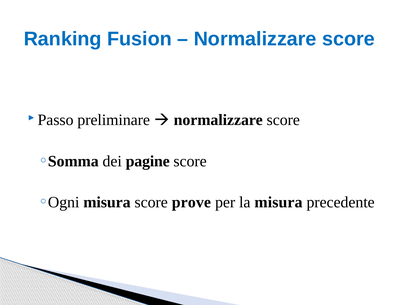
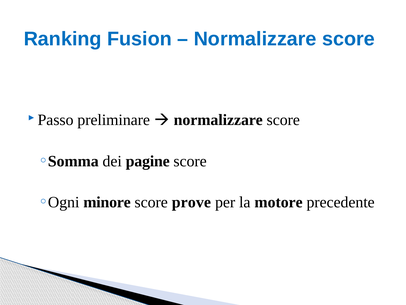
misura at (107, 202): misura -> minore
la misura: misura -> motore
